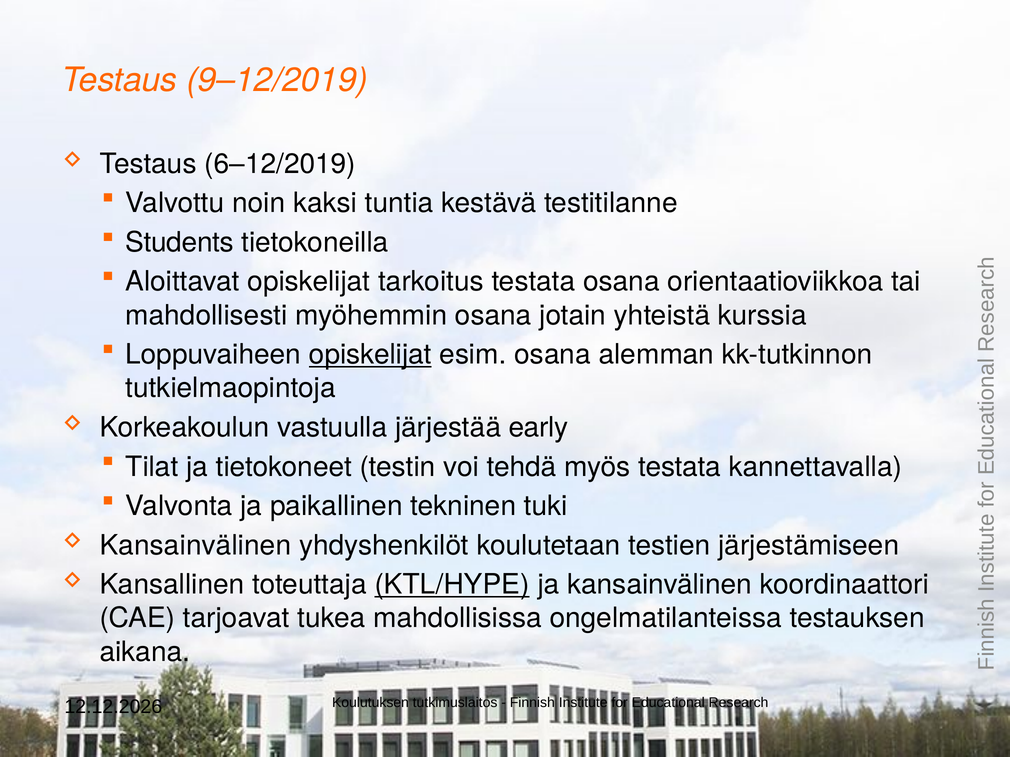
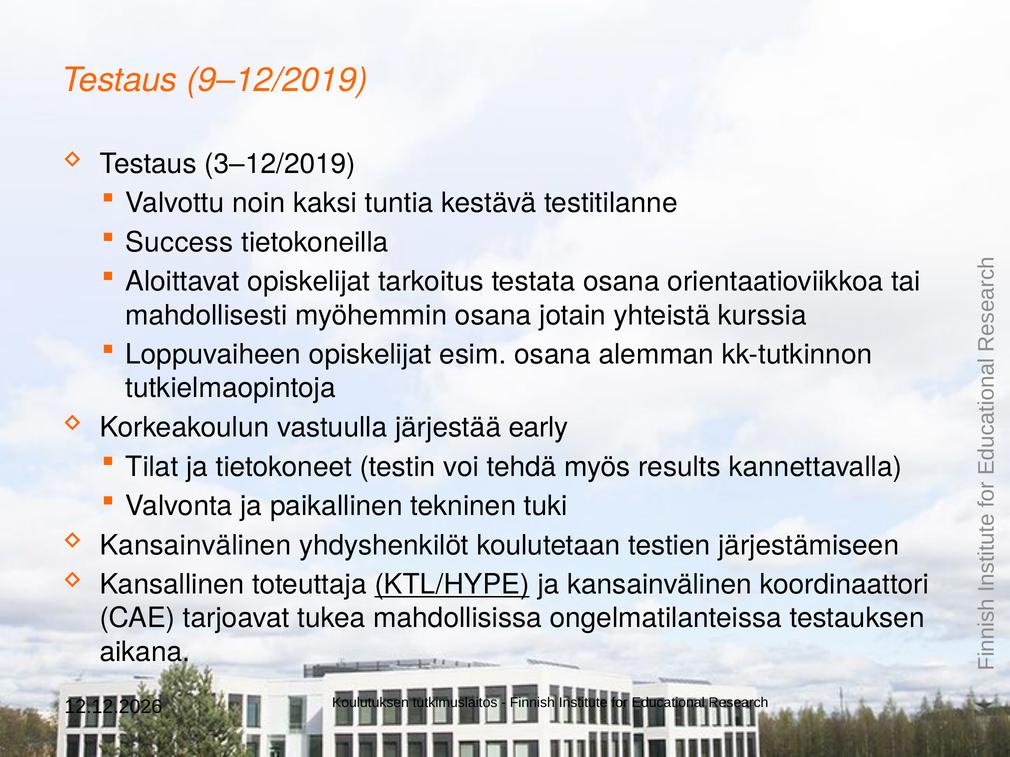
6–12/2019: 6–12/2019 -> 3–12/2019
Students: Students -> Success
opiskelijat at (370, 355) underline: present -> none
myös testata: testata -> results
